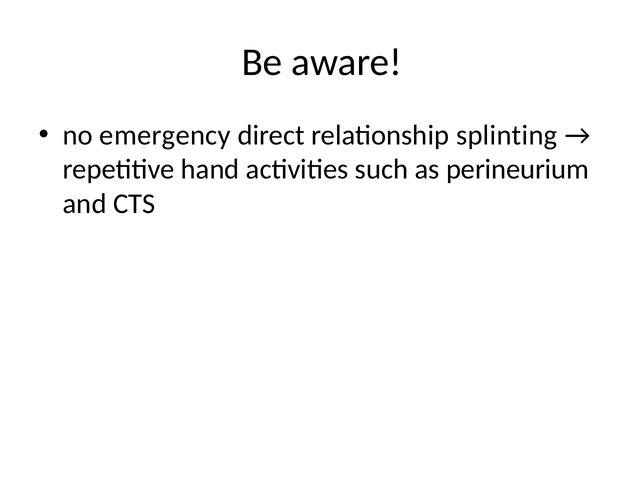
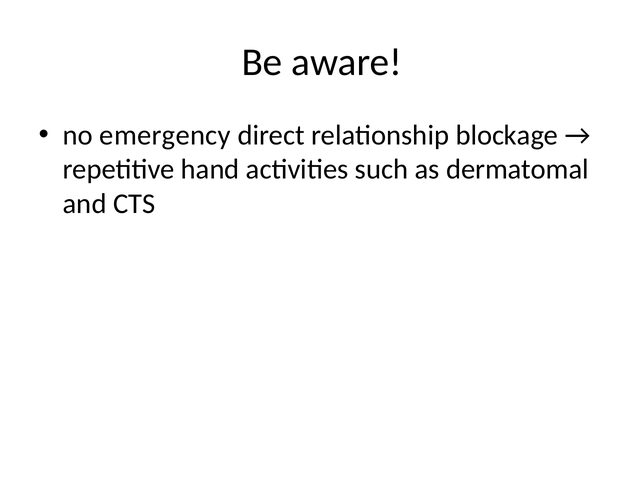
splinting: splinting -> blockage
perineurium: perineurium -> dermatomal
